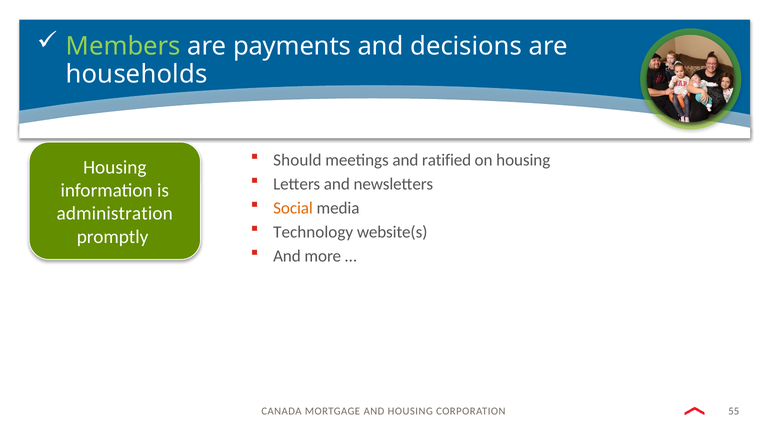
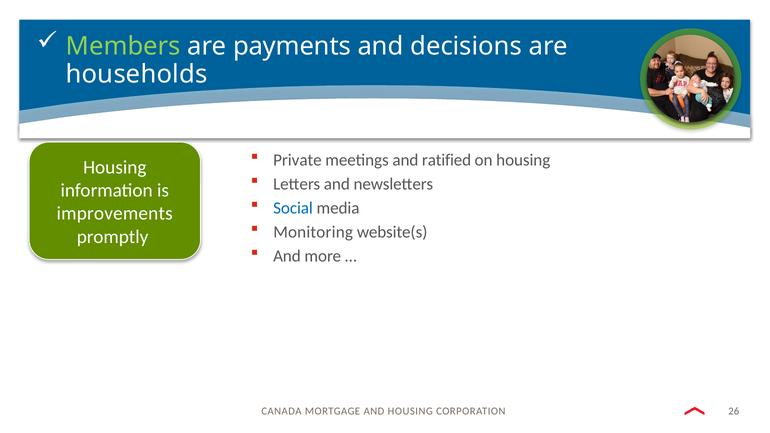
Should: Should -> Private
Social colour: orange -> blue
administration: administration -> improvements
Technology: Technology -> Monitoring
55: 55 -> 26
